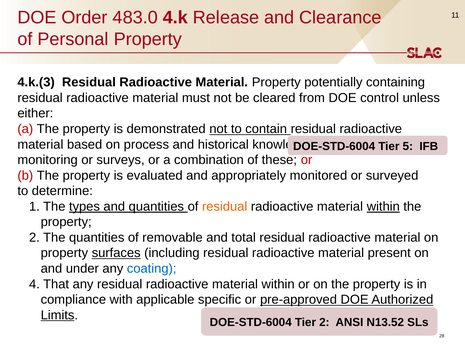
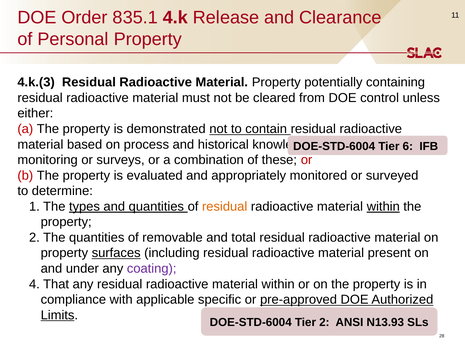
483.0: 483.0 -> 835.1
5: 5 -> 6
coating colour: blue -> purple
N13.52: N13.52 -> N13.93
